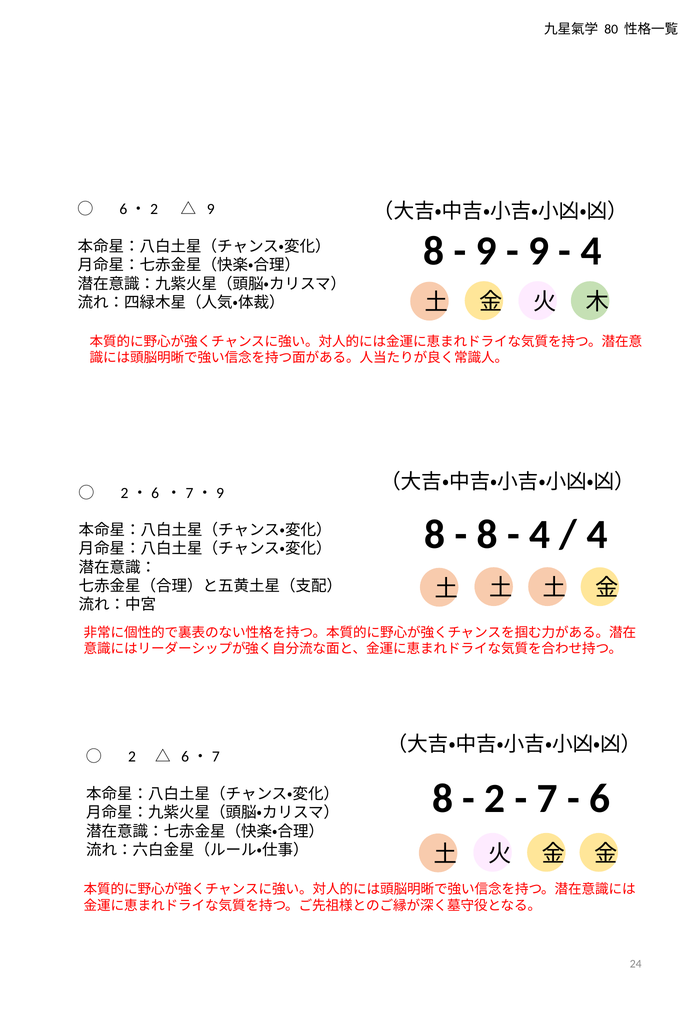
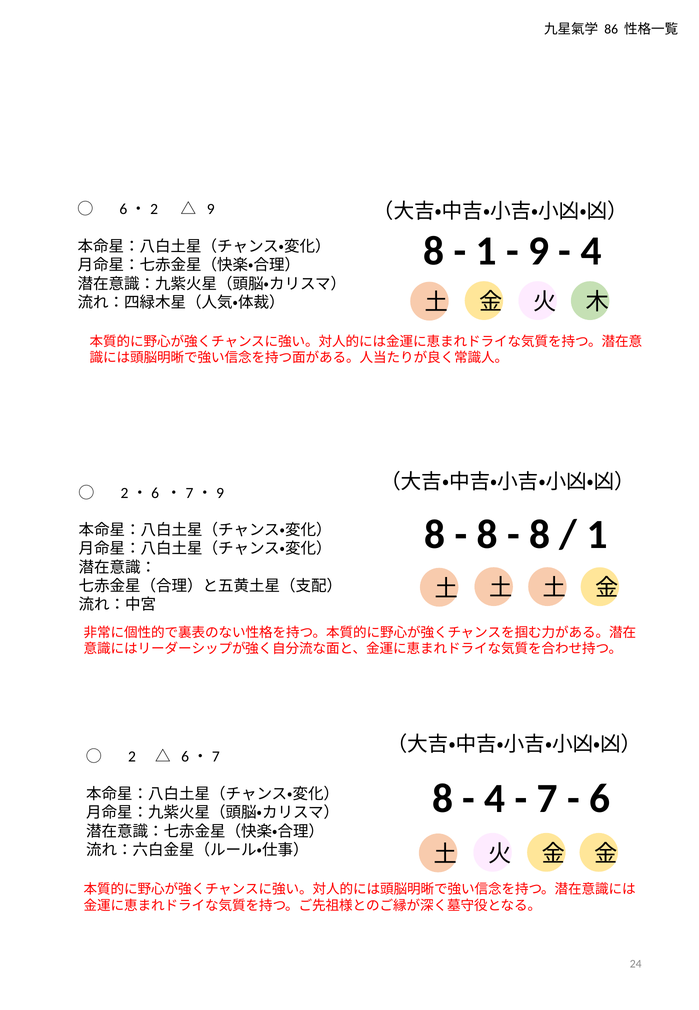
80: 80 -> 86
9 at (486, 251): 9 -> 1
4 at (540, 534): 4 -> 8
4 at (597, 534): 4 -> 1
2 at (495, 798): 2 -> 4
